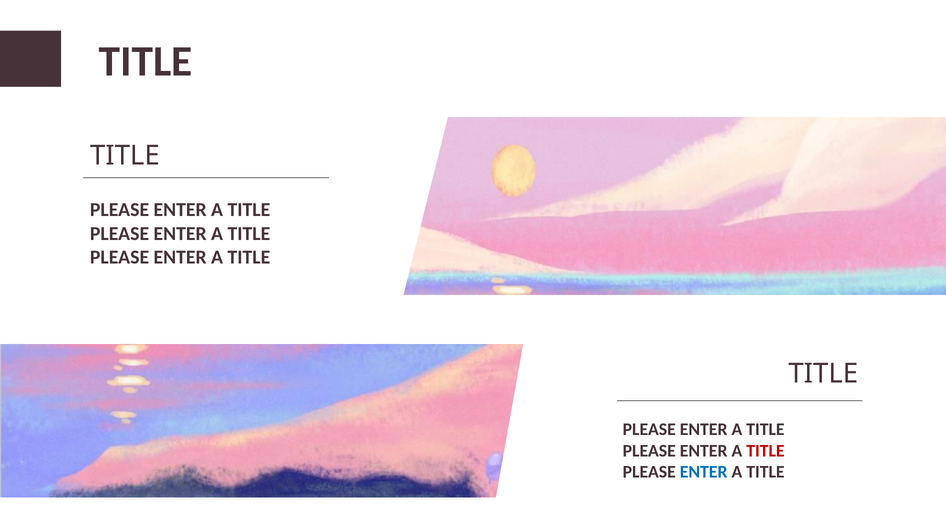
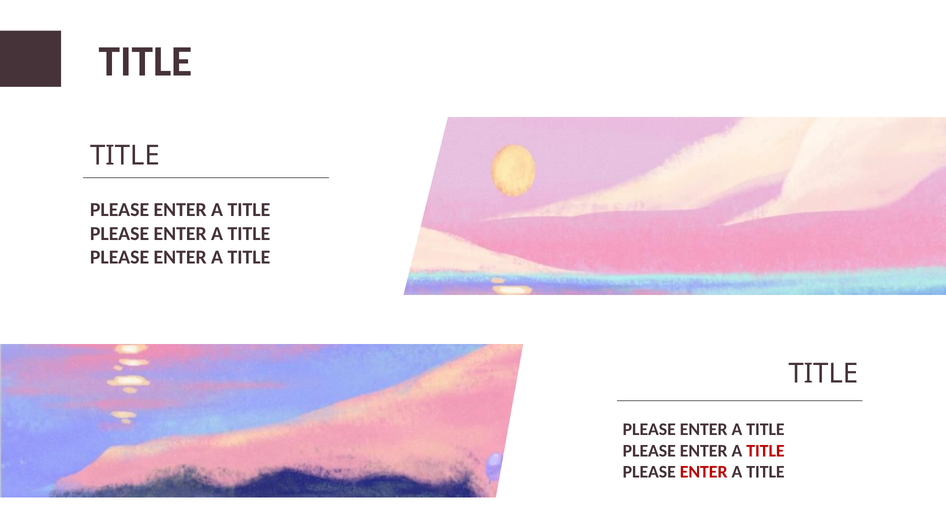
ENTER at (704, 472) colour: blue -> red
